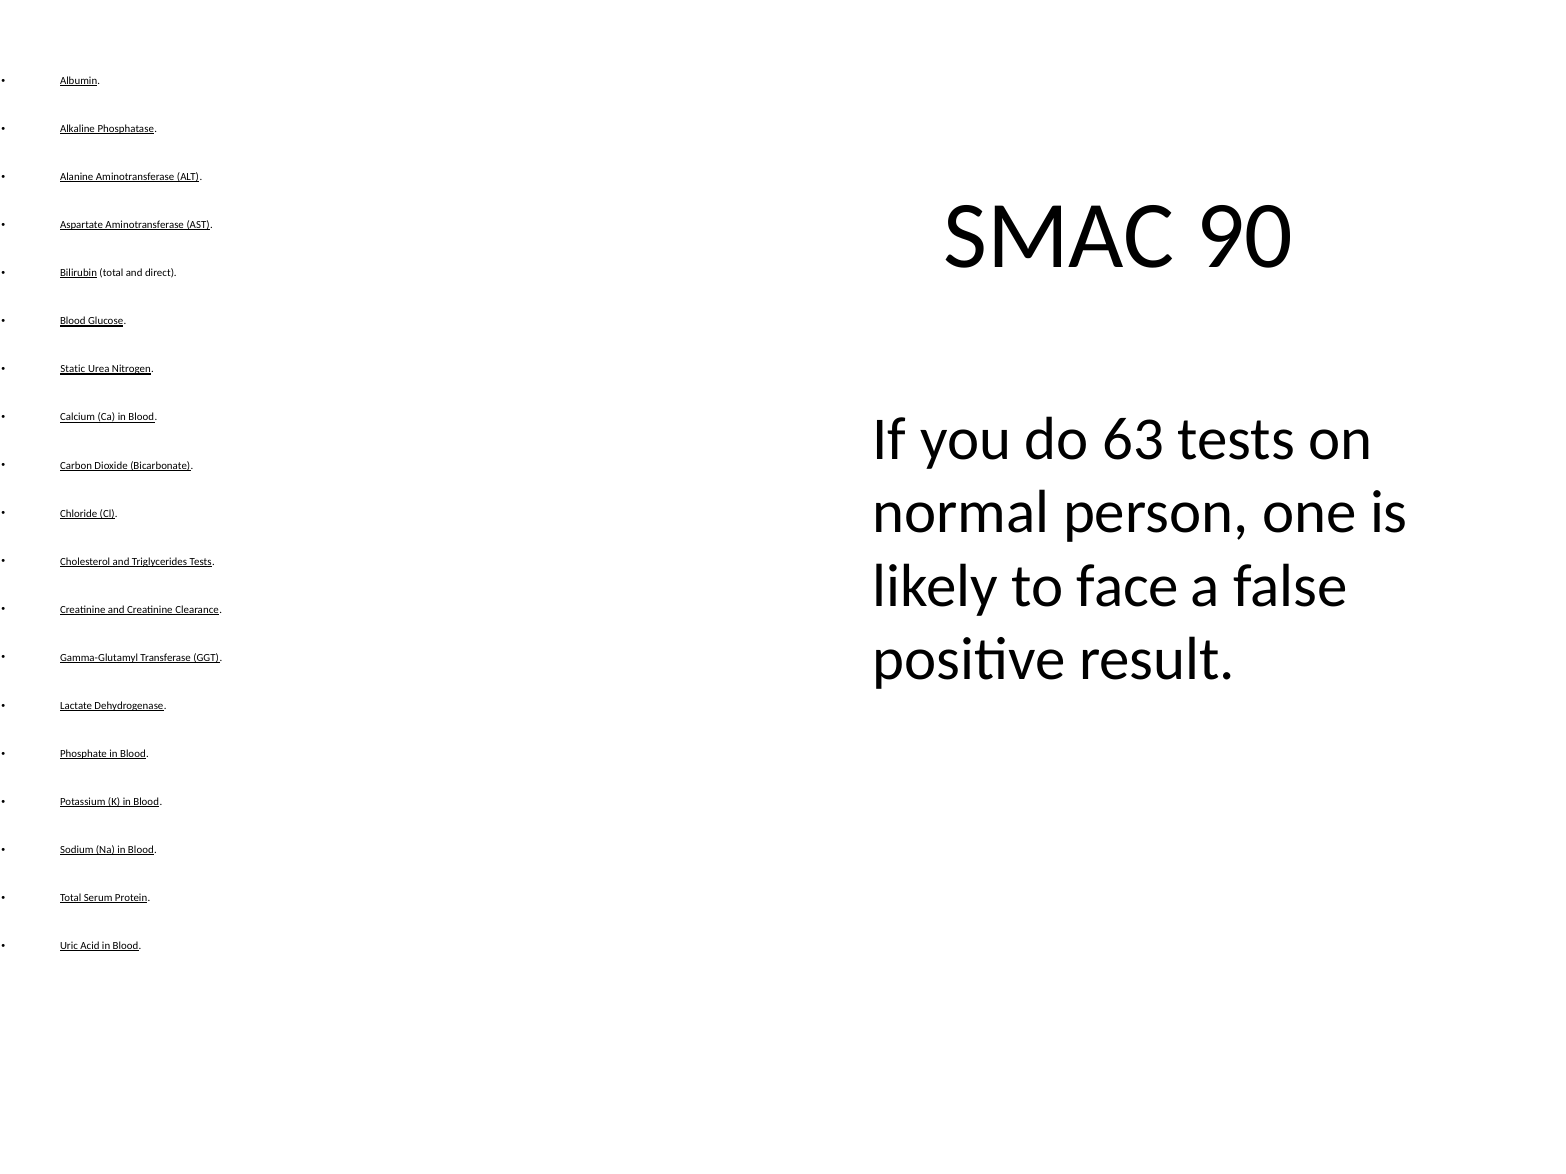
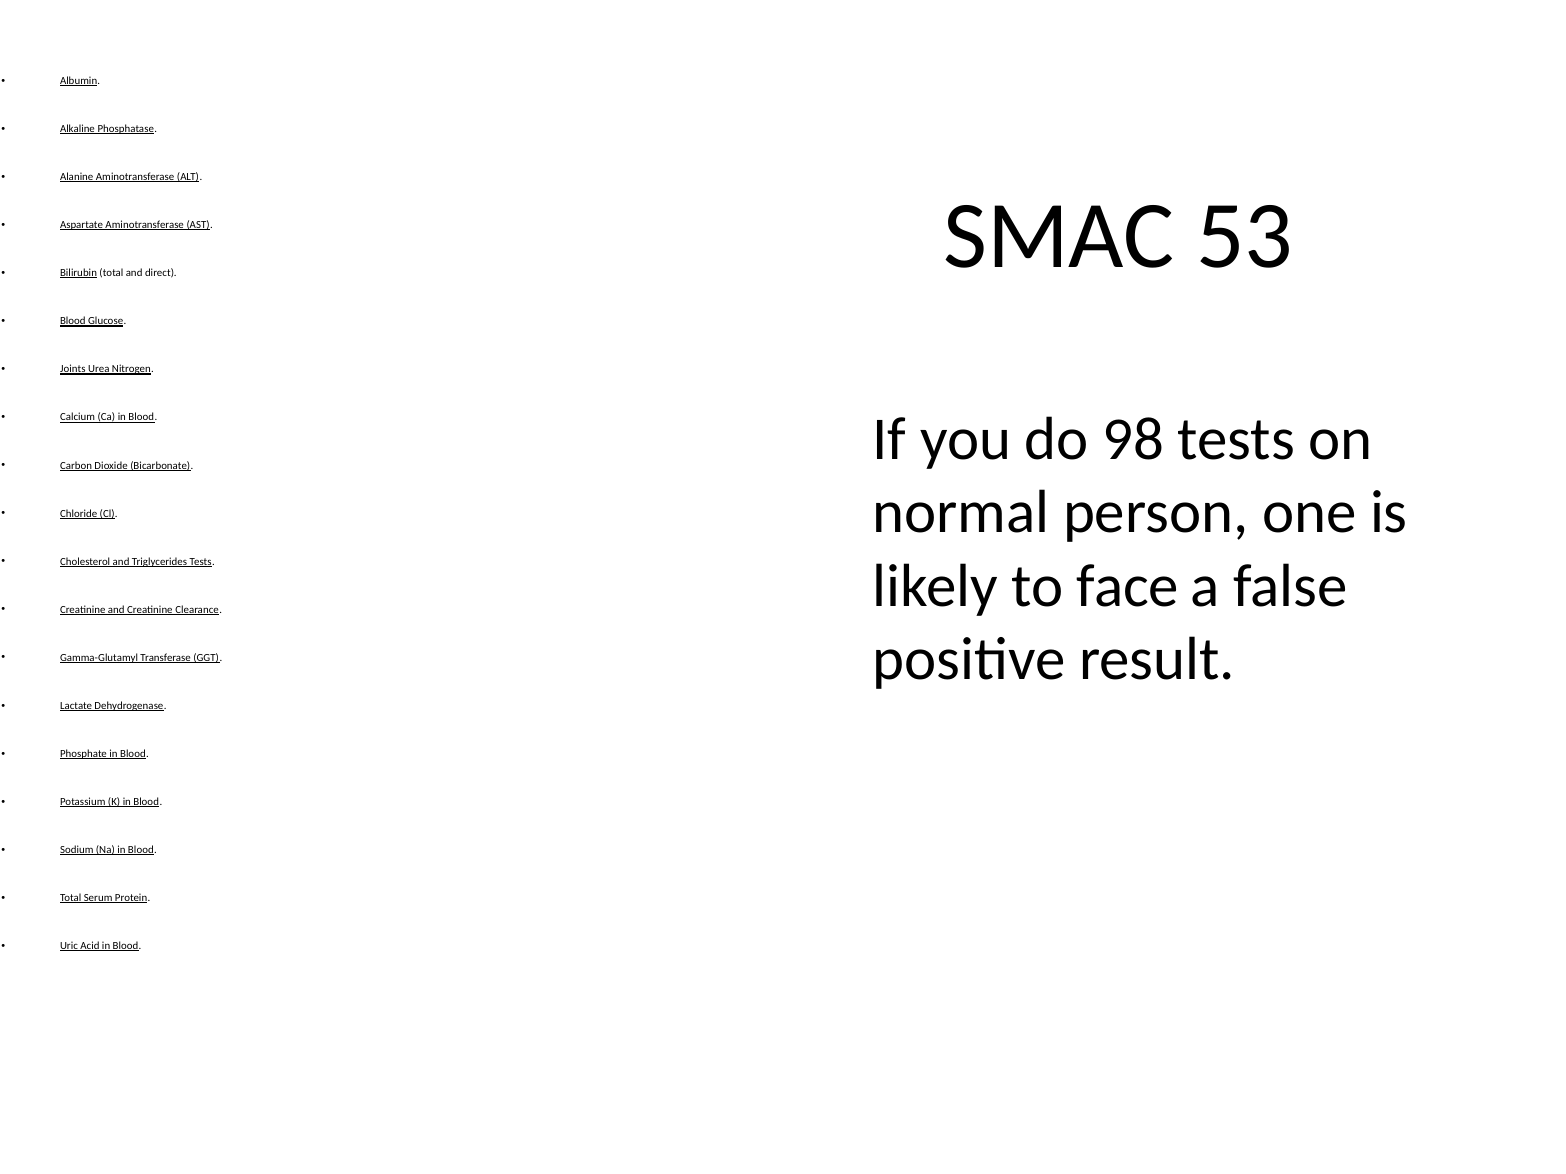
90: 90 -> 53
Static: Static -> Joints
63: 63 -> 98
